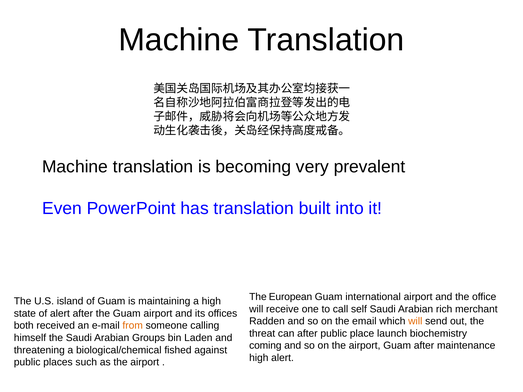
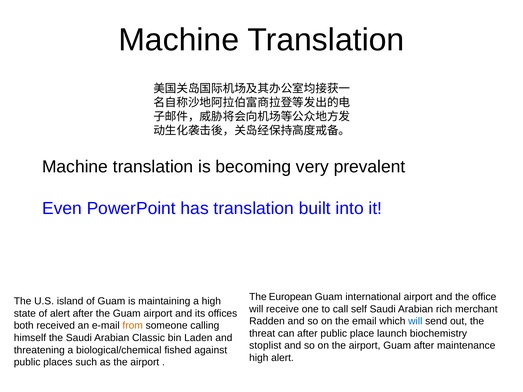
will at (415, 321) colour: orange -> blue
Groups: Groups -> Classic
coming: coming -> stoplist
